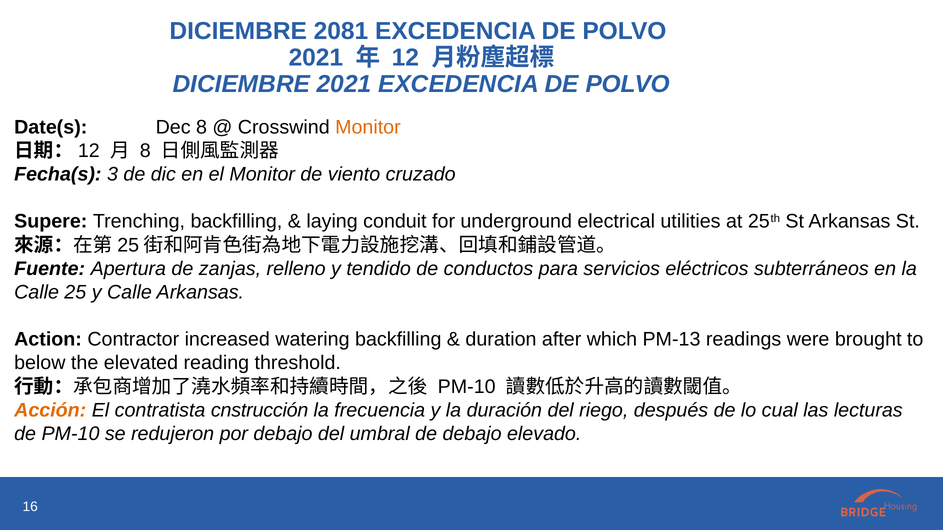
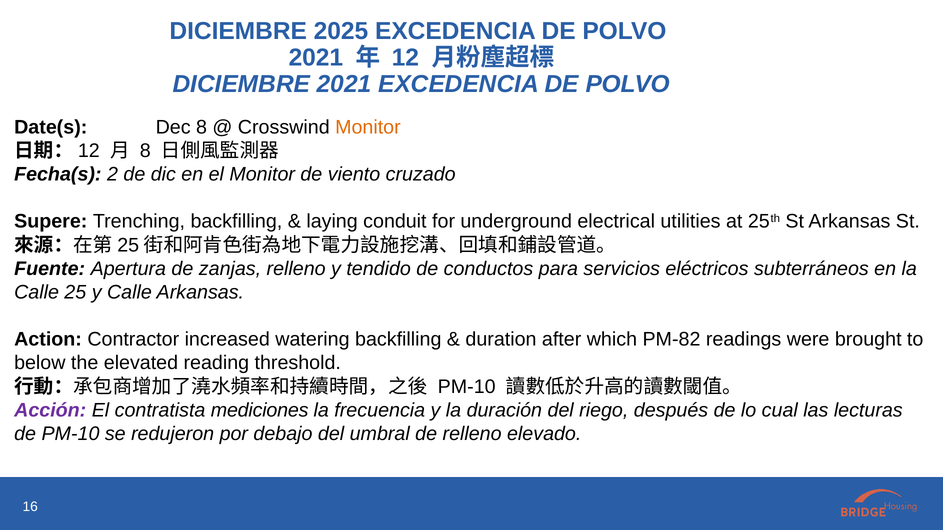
2081: 2081 -> 2025
3: 3 -> 2
PM-13: PM-13 -> PM-82
Acción colour: orange -> purple
cnstrucción: cnstrucción -> mediciones
de debajo: debajo -> relleno
